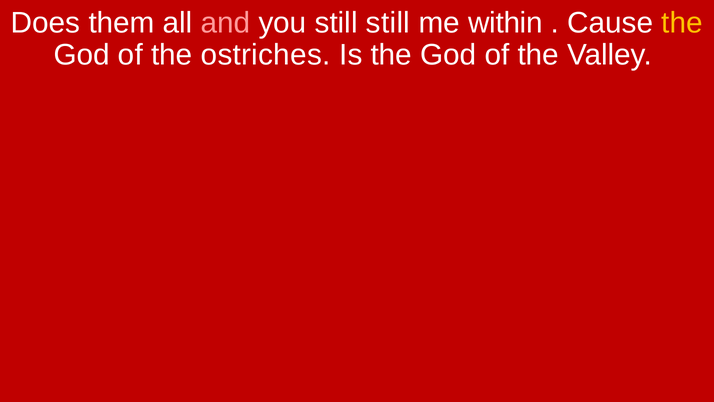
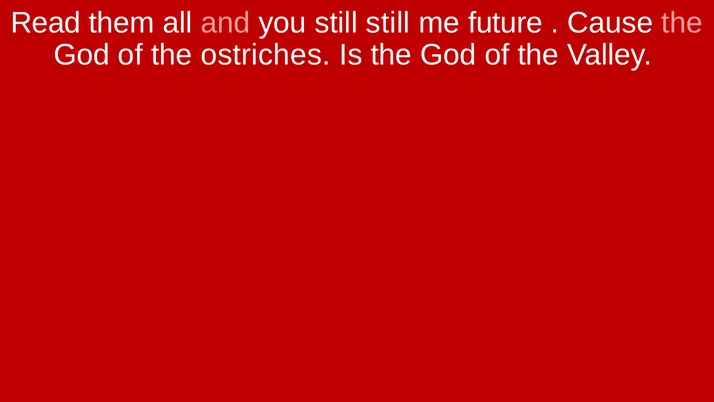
Does: Does -> Read
within: within -> future
the at (682, 23) colour: yellow -> pink
